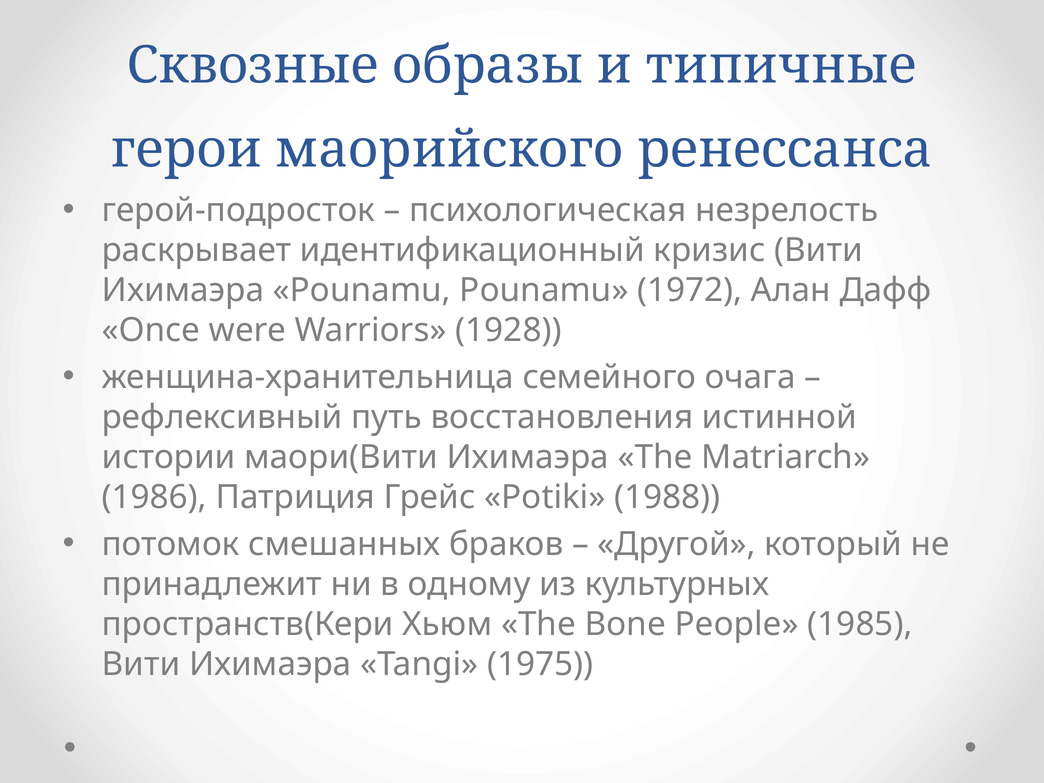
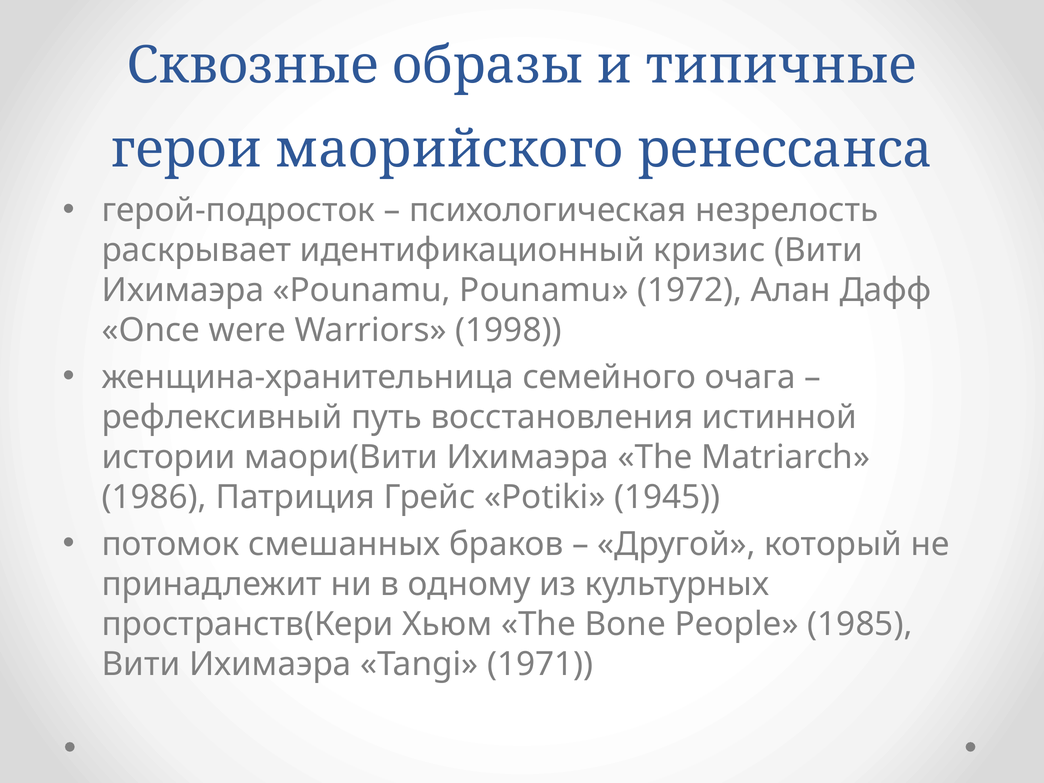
1928: 1928 -> 1998
1988: 1988 -> 1945
1975: 1975 -> 1971
